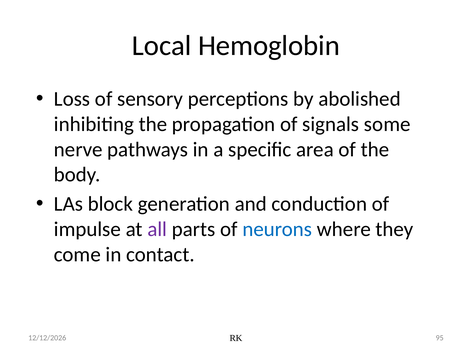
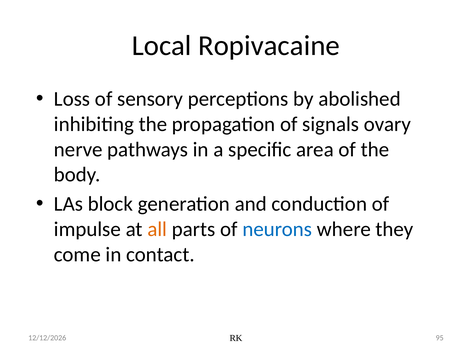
Hemoglobin: Hemoglobin -> Ropivacaine
some: some -> ovary
all colour: purple -> orange
